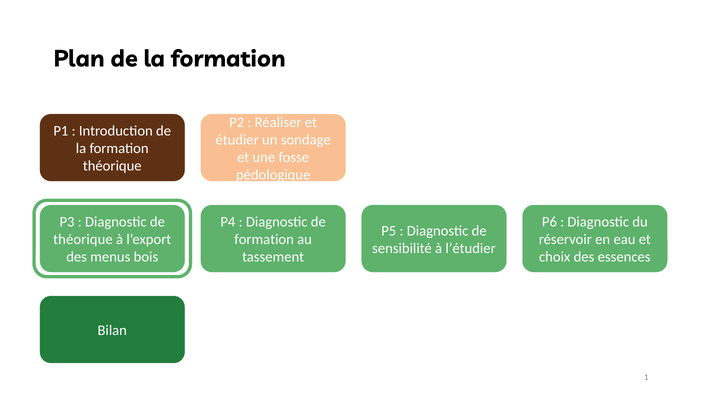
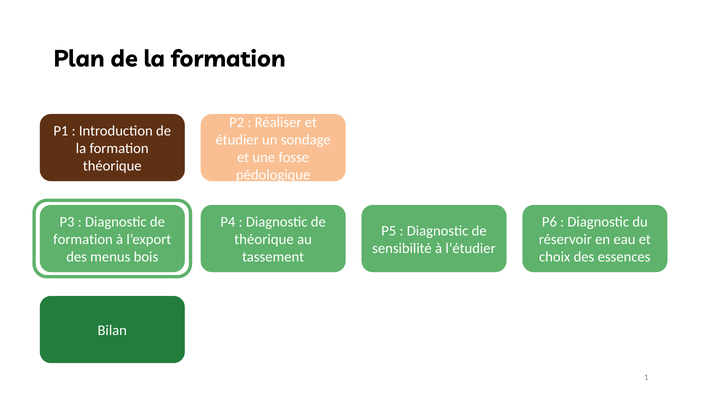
théorique at (83, 239): théorique -> formation
formation at (264, 239): formation -> théorique
